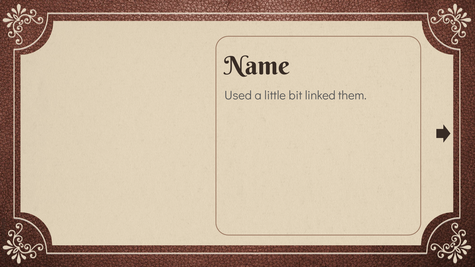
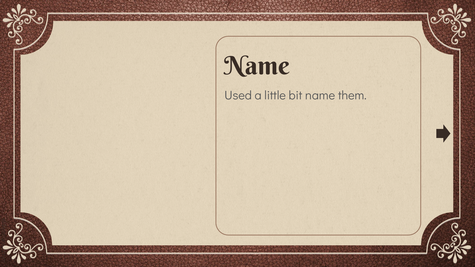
bit linked: linked -> name
